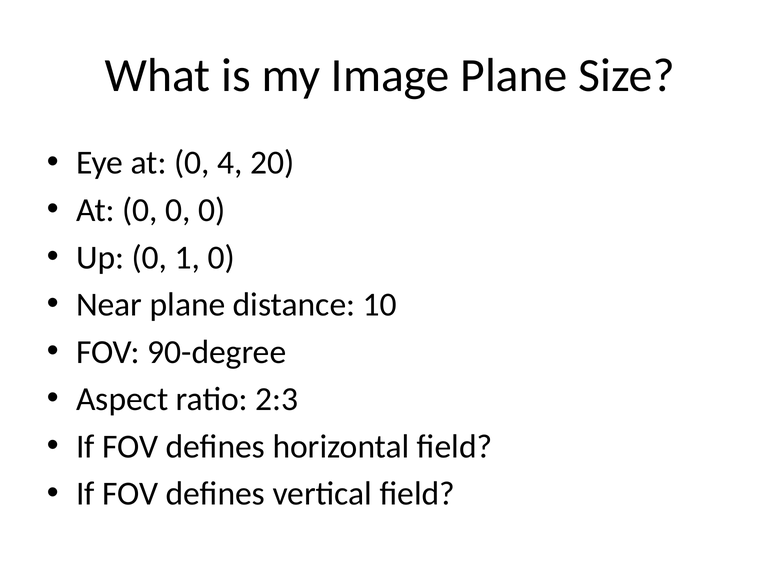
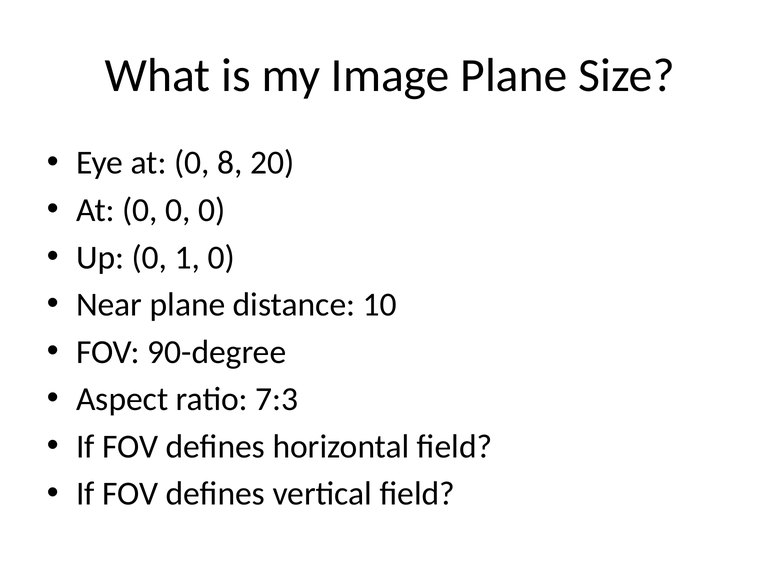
4: 4 -> 8
2:3: 2:3 -> 7:3
